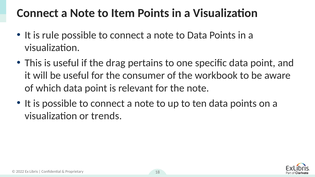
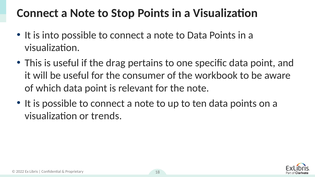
Item: Item -> Stop
rule: rule -> into
